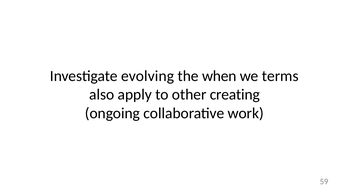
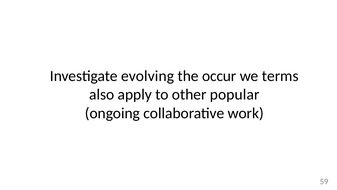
when: when -> occur
creating: creating -> popular
